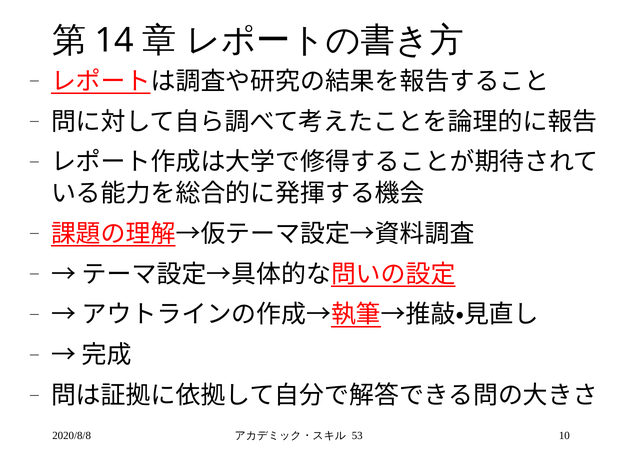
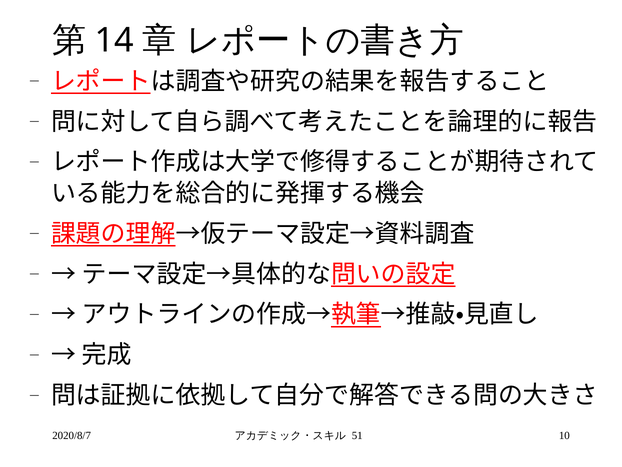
2020/8/8: 2020/8/8 -> 2020/8/7
53: 53 -> 51
